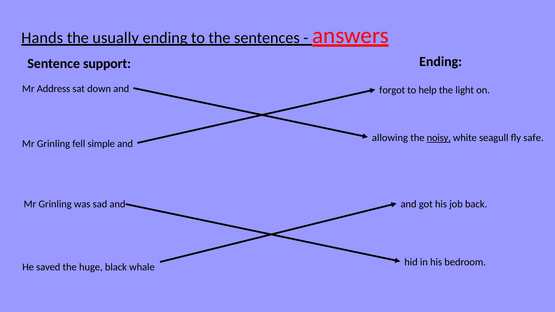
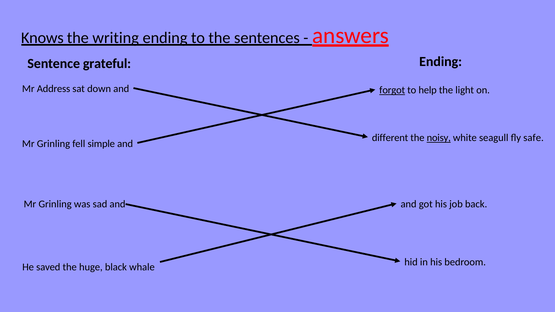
Hands: Hands -> Knows
usually: usually -> writing
support: support -> grateful
forgot underline: none -> present
allowing: allowing -> different
